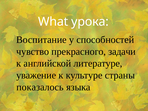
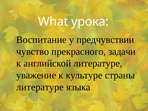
способностей: способностей -> предчувствии
показалось at (40, 87): показалось -> литературе
